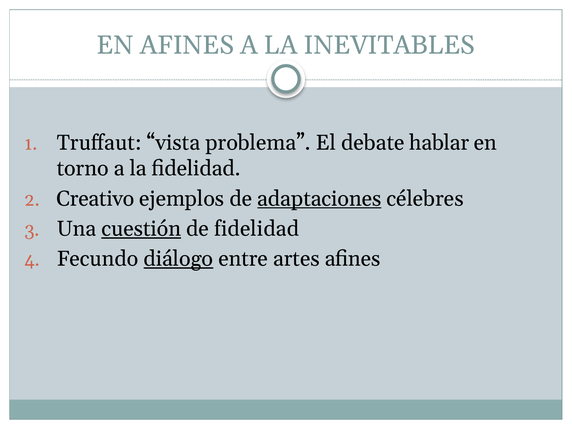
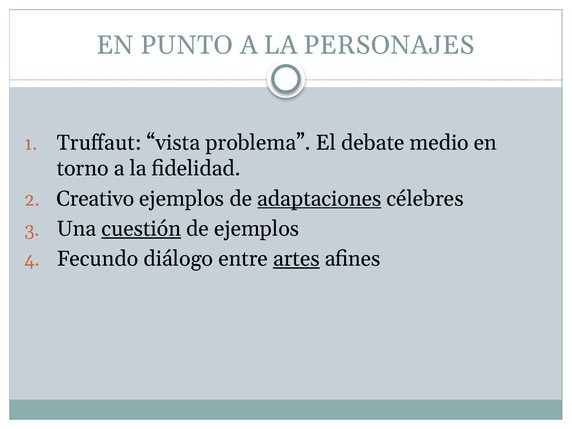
EN AFINES: AFINES -> PUNTO
INEVITABLES: INEVITABLES -> PERSONAJES
hablar: hablar -> medio
de fidelidad: fidelidad -> ejemplos
diálogo underline: present -> none
artes underline: none -> present
